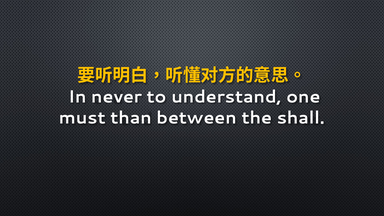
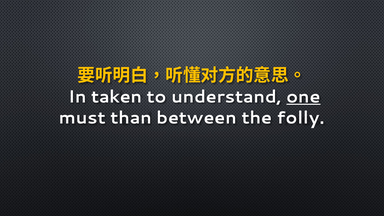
never: never -> taken
one underline: none -> present
shall: shall -> folly
